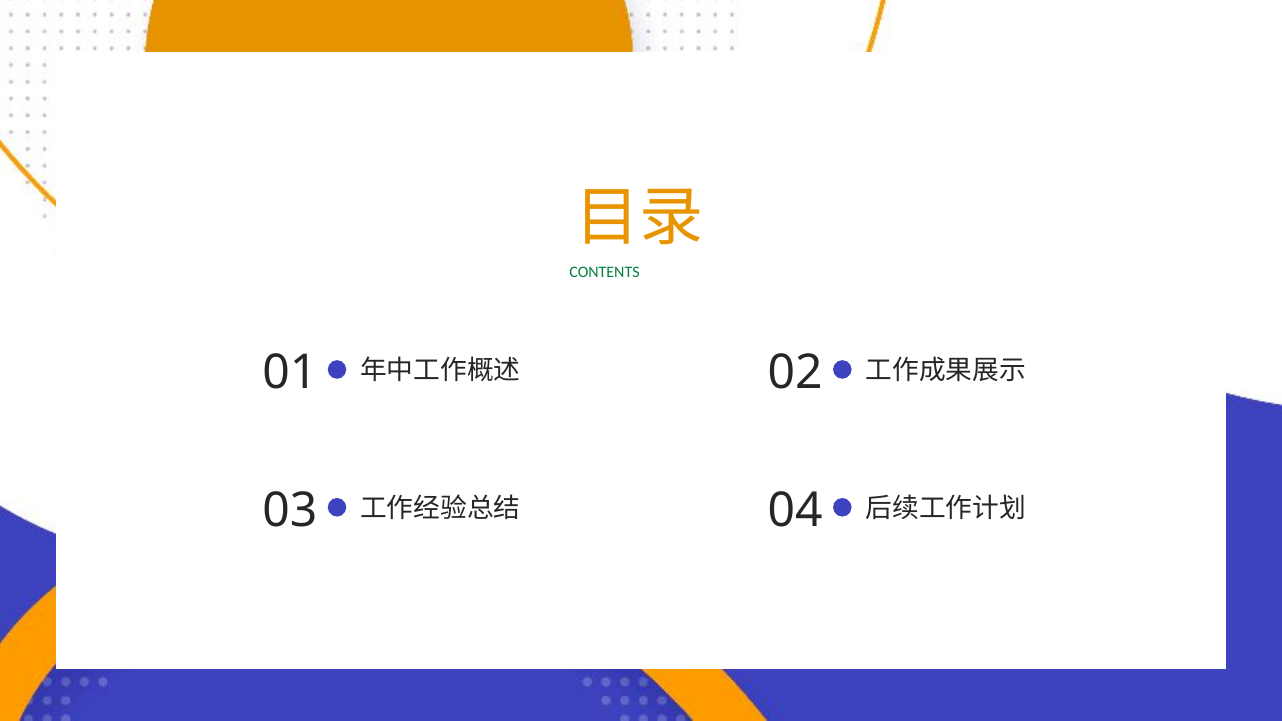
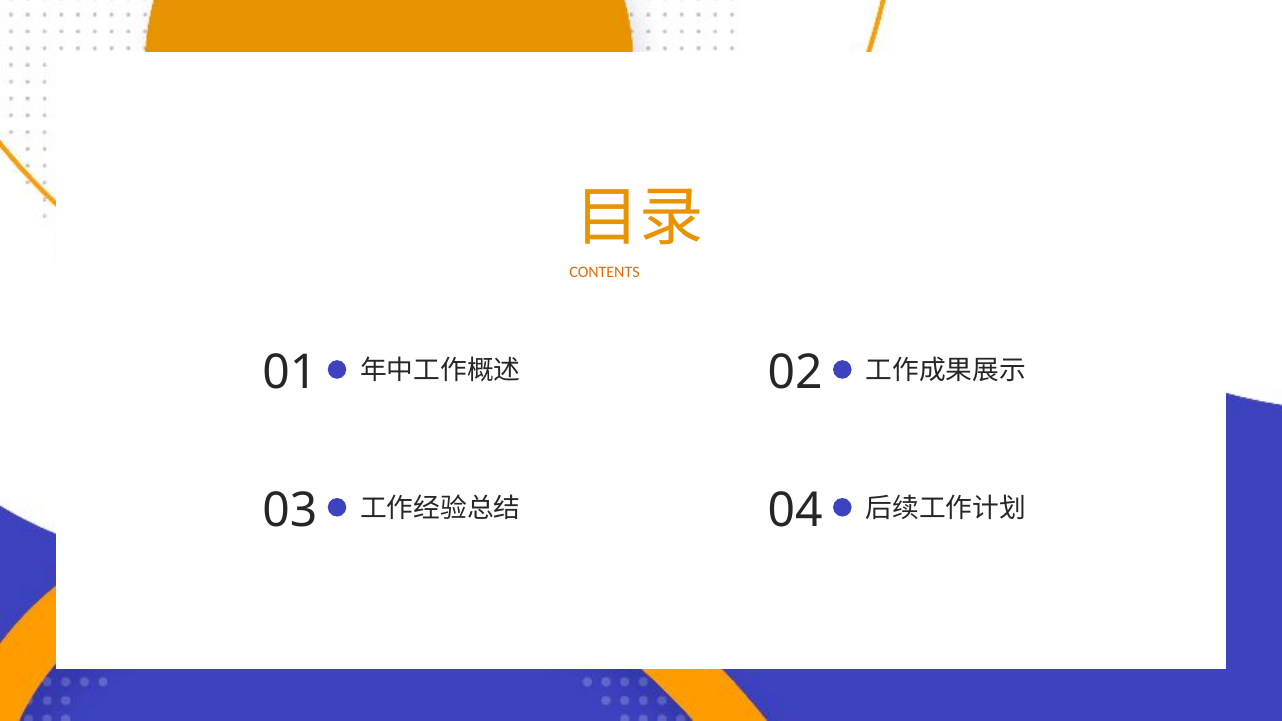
CONTENTS colour: green -> orange
